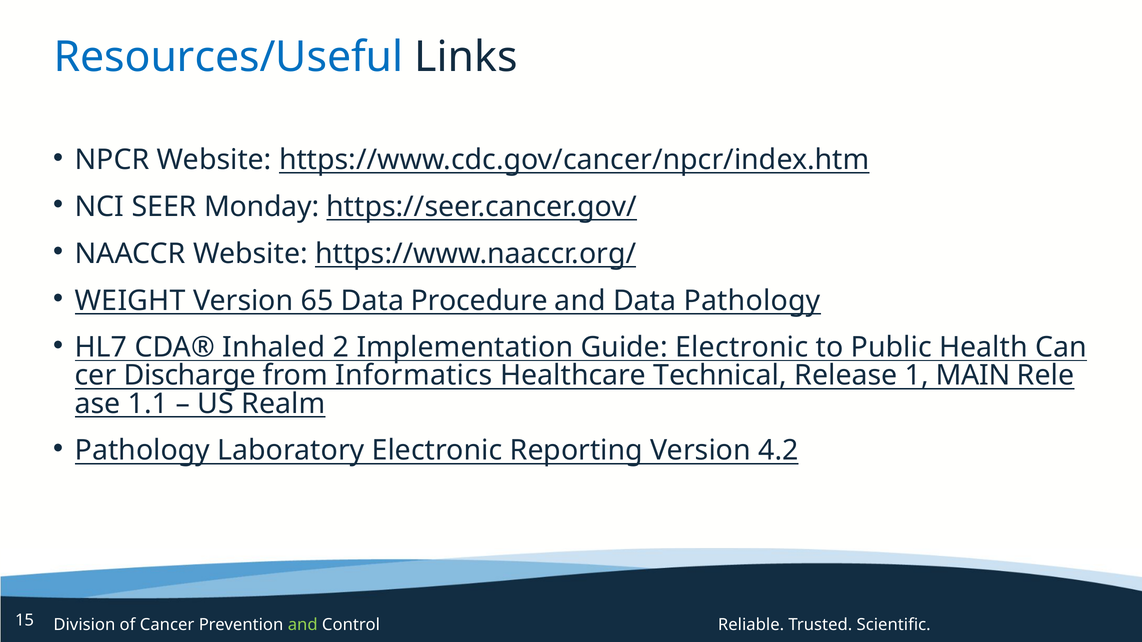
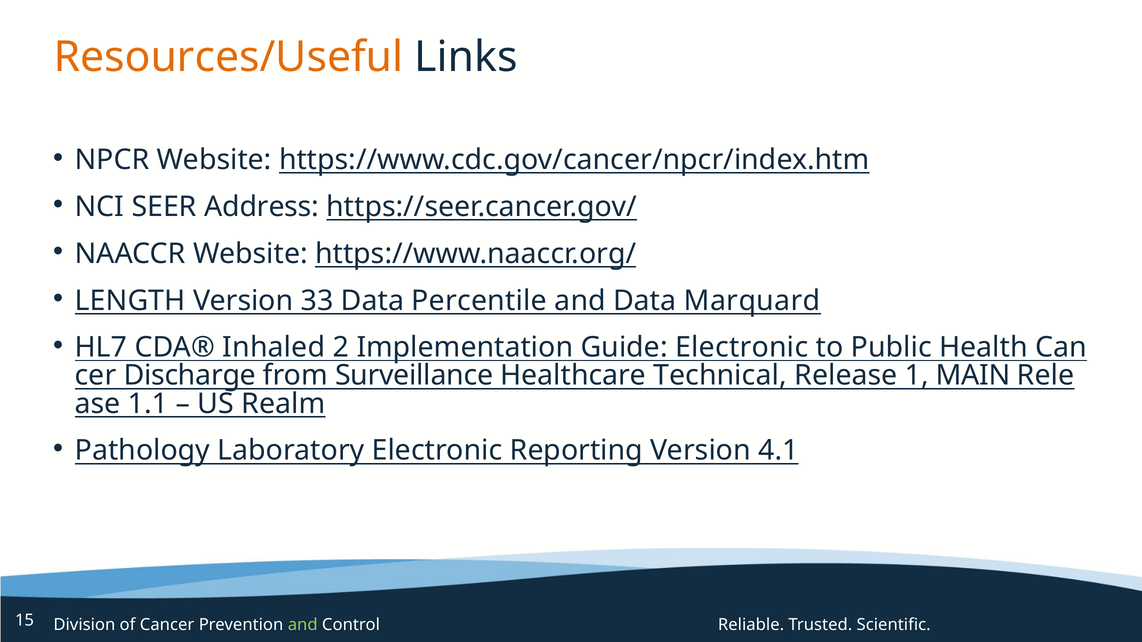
Resources/Useful colour: blue -> orange
Monday: Monday -> Address
WEIGHT: WEIGHT -> LENGTH
65: 65 -> 33
Procedure: Procedure -> Percentile
Data Pathology: Pathology -> Marquard
Informatics: Informatics -> Surveillance
4.2: 4.2 -> 4.1
